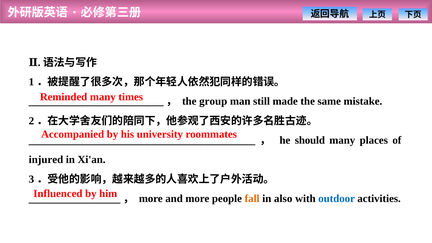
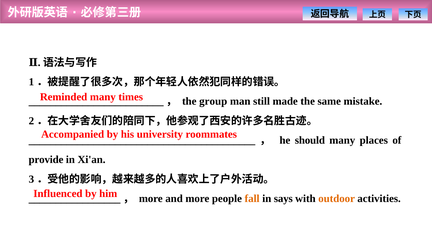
injured: injured -> provide
also: also -> says
outdoor colour: blue -> orange
